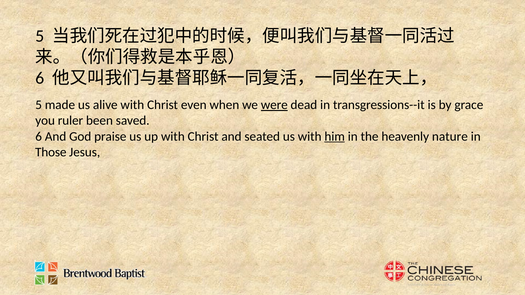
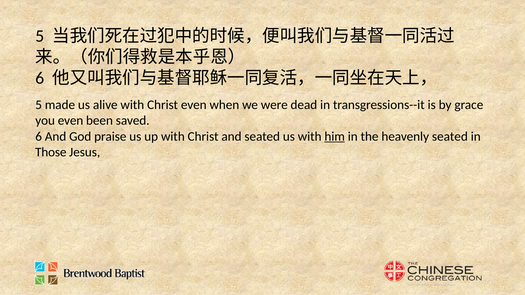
were underline: present -> none
you ruler: ruler -> even
heavenly nature: nature -> seated
